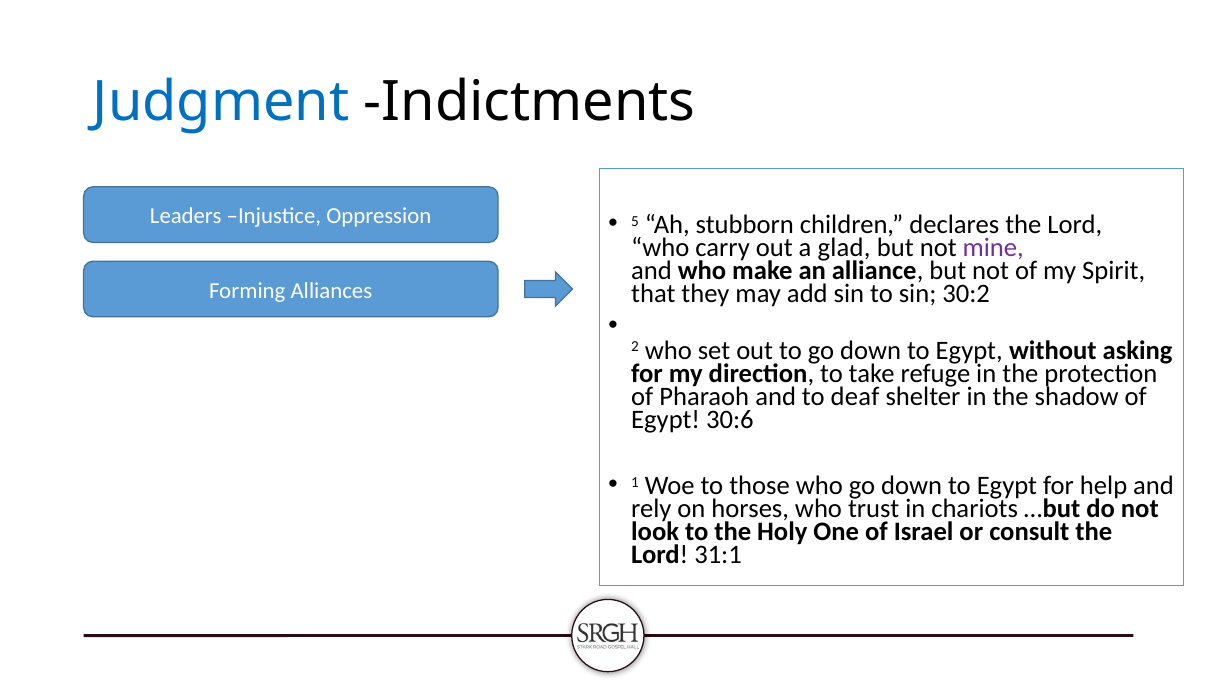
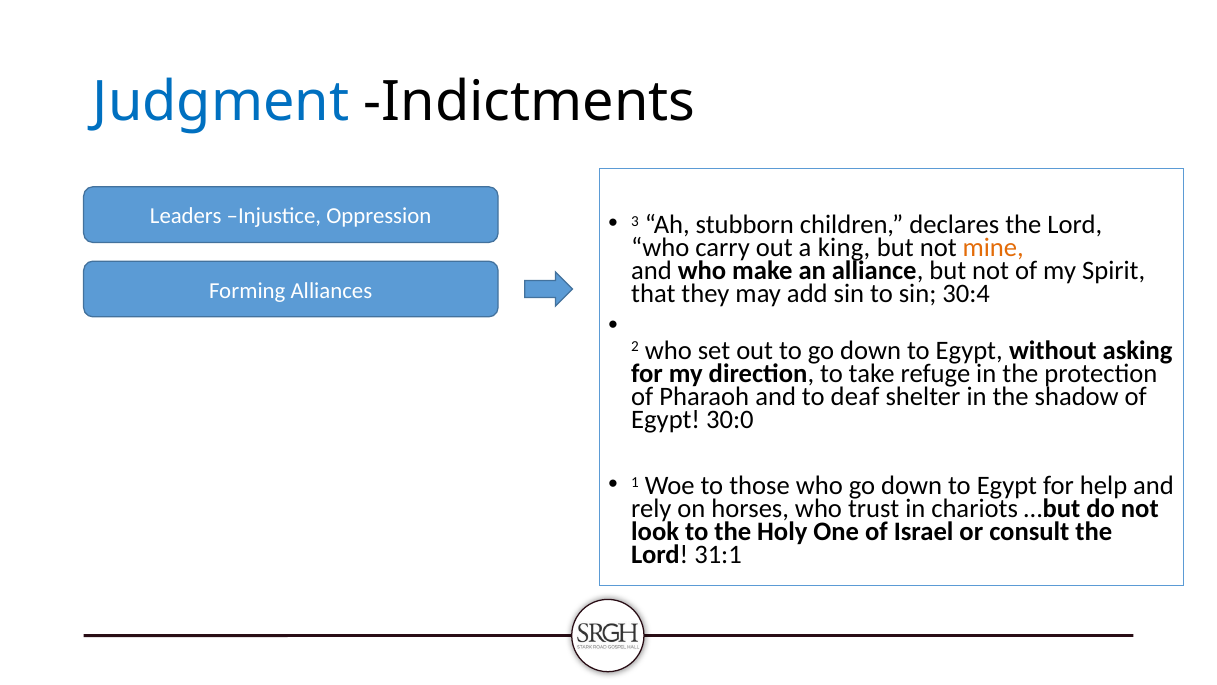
5: 5 -> 3
glad: glad -> king
mine colour: purple -> orange
30:2: 30:2 -> 30:4
30:6: 30:6 -> 30:0
